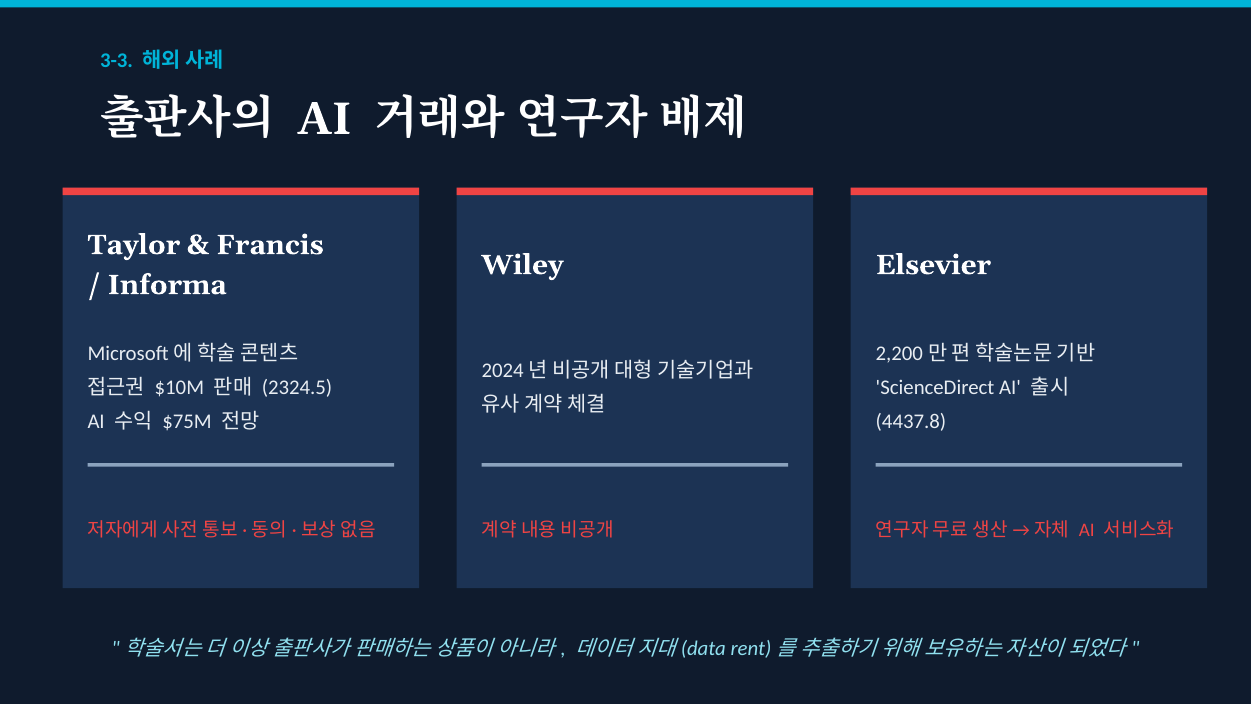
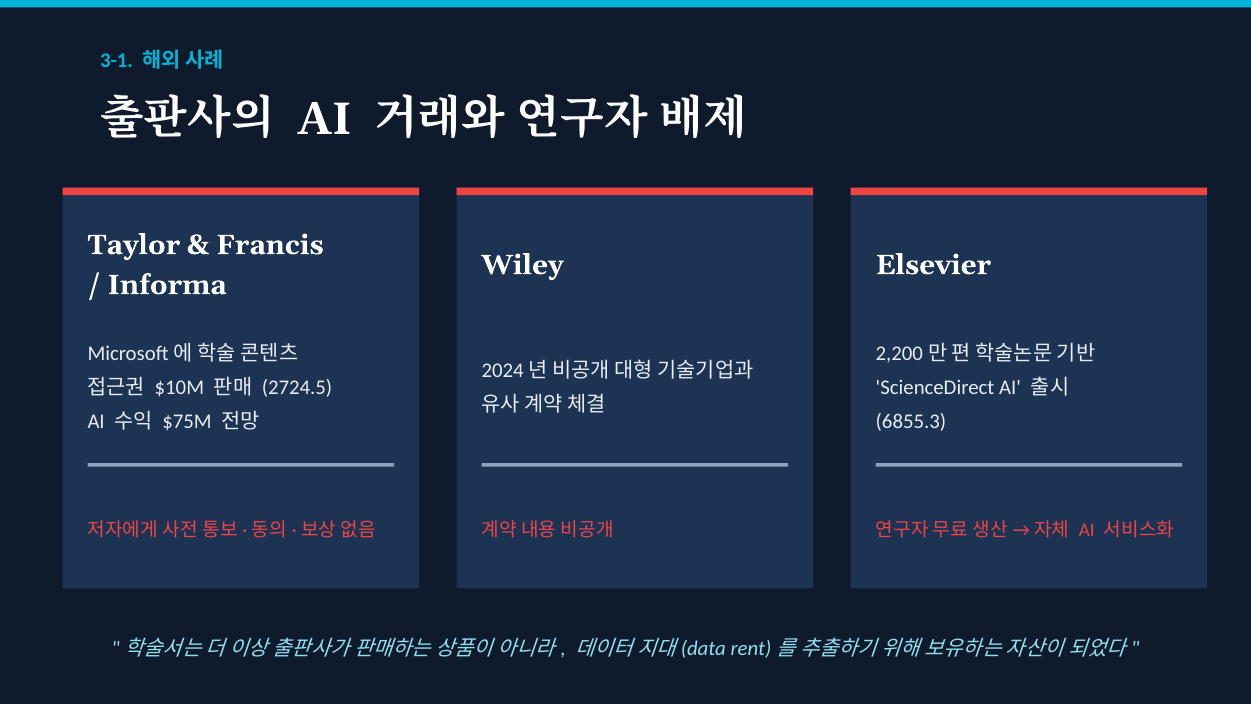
3-3: 3-3 -> 3-1
2324.5: 2324.5 -> 2724.5
4437.8: 4437.8 -> 6855.3
